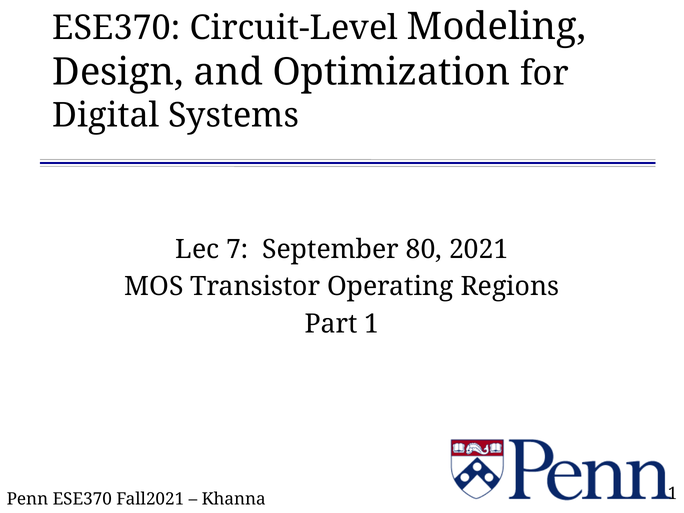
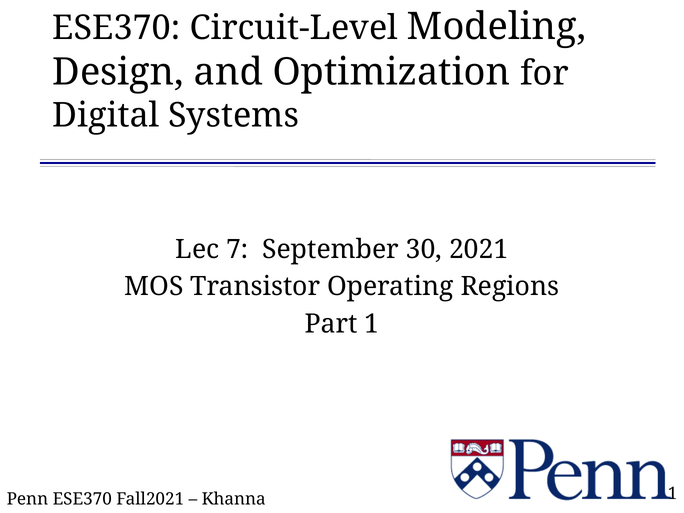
80: 80 -> 30
